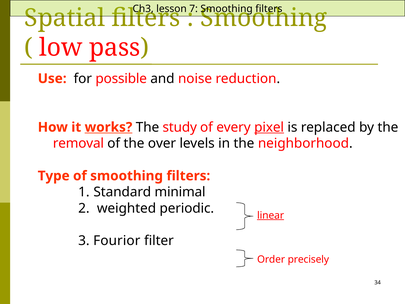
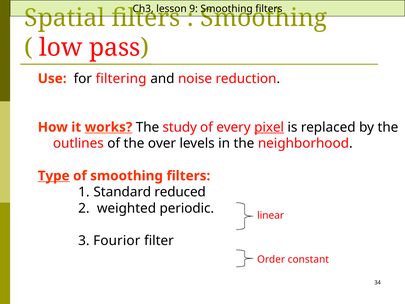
7: 7 -> 9
possible: possible -> filtering
removal: removal -> outlines
Type underline: none -> present
minimal: minimal -> reduced
linear underline: present -> none
precisely: precisely -> constant
